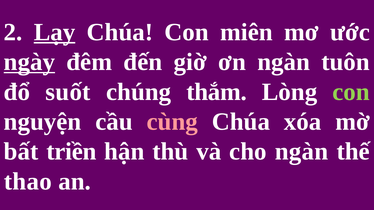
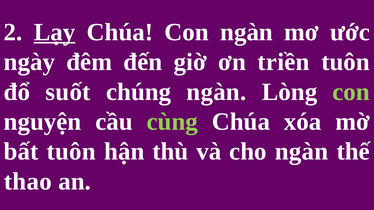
Con miên: miên -> ngàn
ngày underline: present -> none
ơn ngàn: ngàn -> triền
chúng thắm: thắm -> ngàn
cùng colour: pink -> light green
bất triền: triền -> tuôn
